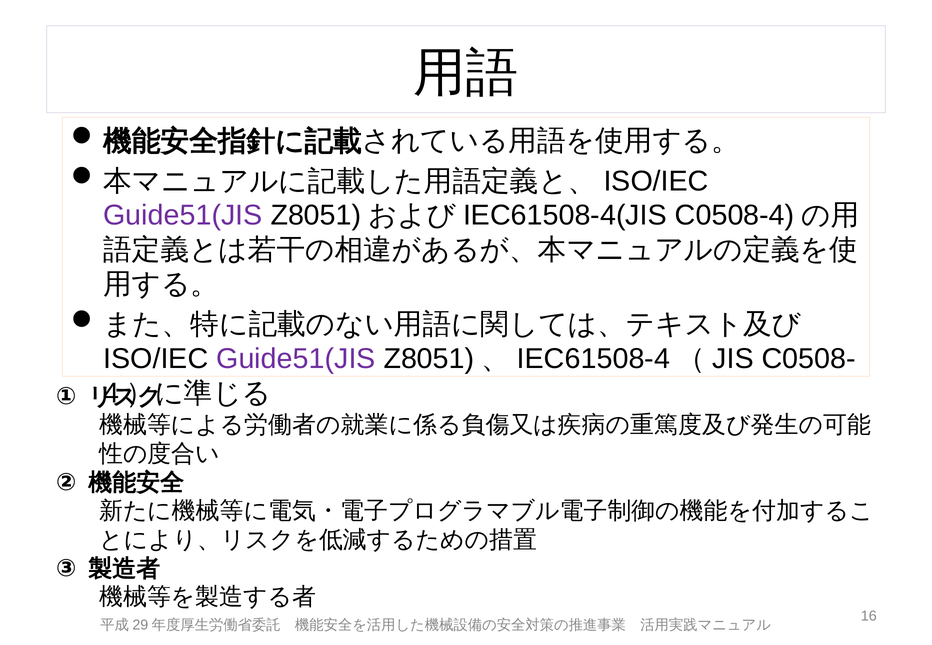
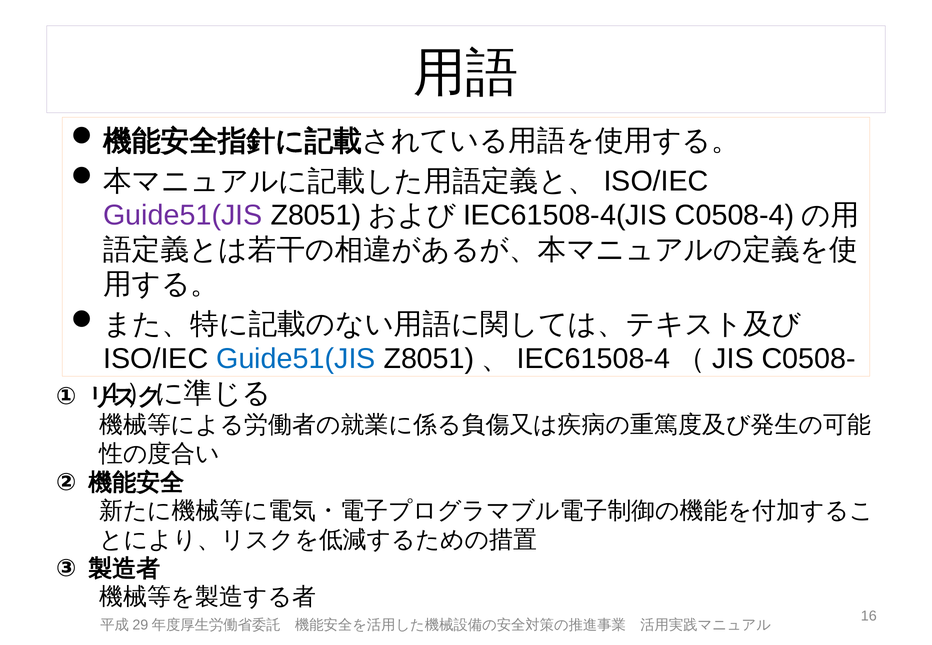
Guide51(JIS at (296, 359) colour: purple -> blue
